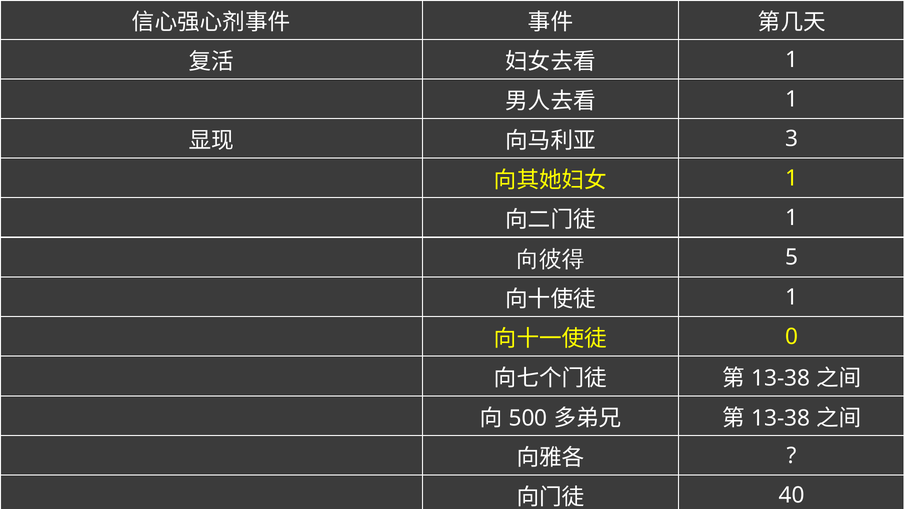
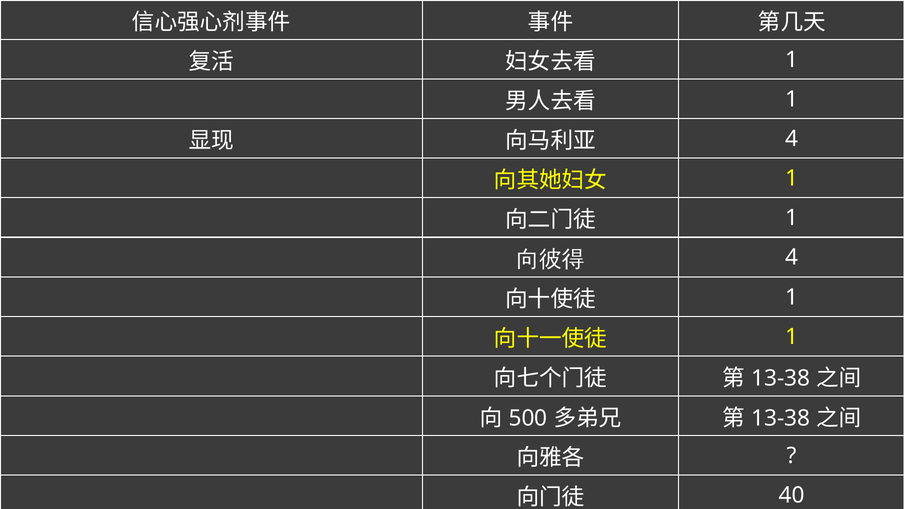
3 at (792, 139): 3 -> 4
5 at (792, 257): 5 -> 4
0 at (792, 337): 0 -> 1
